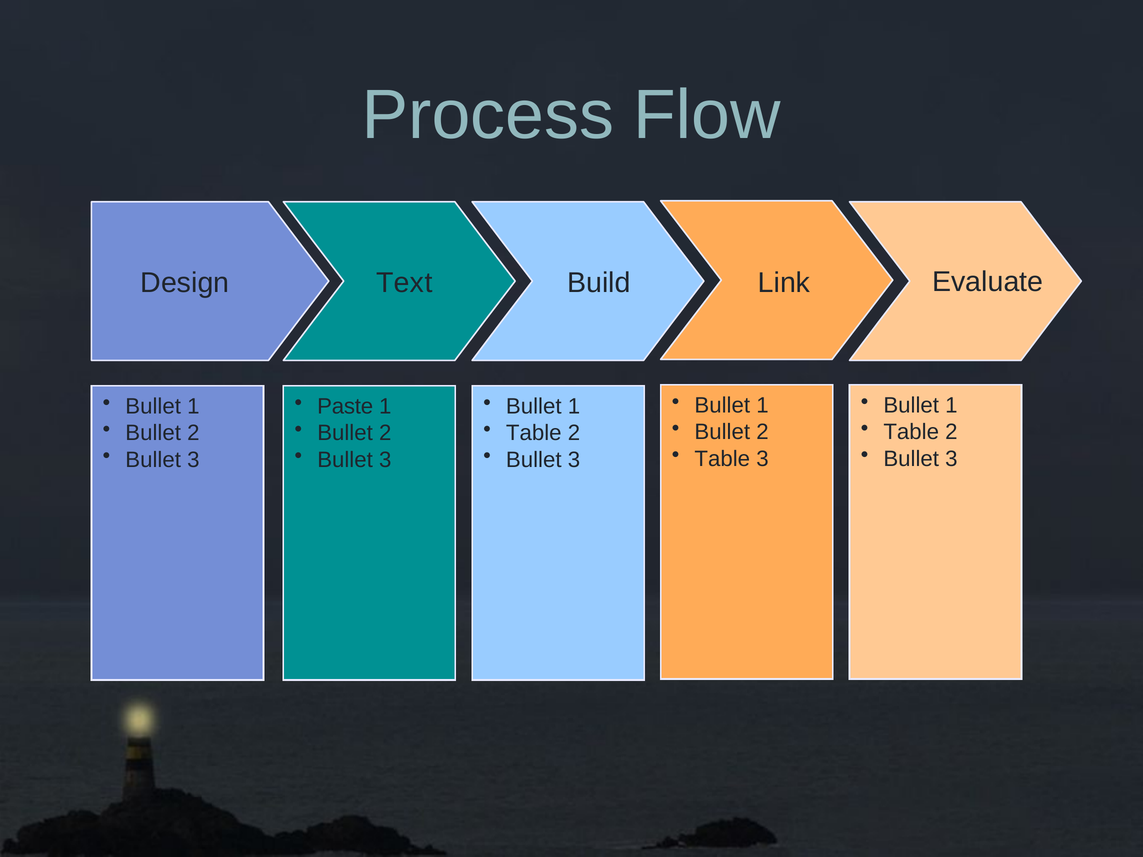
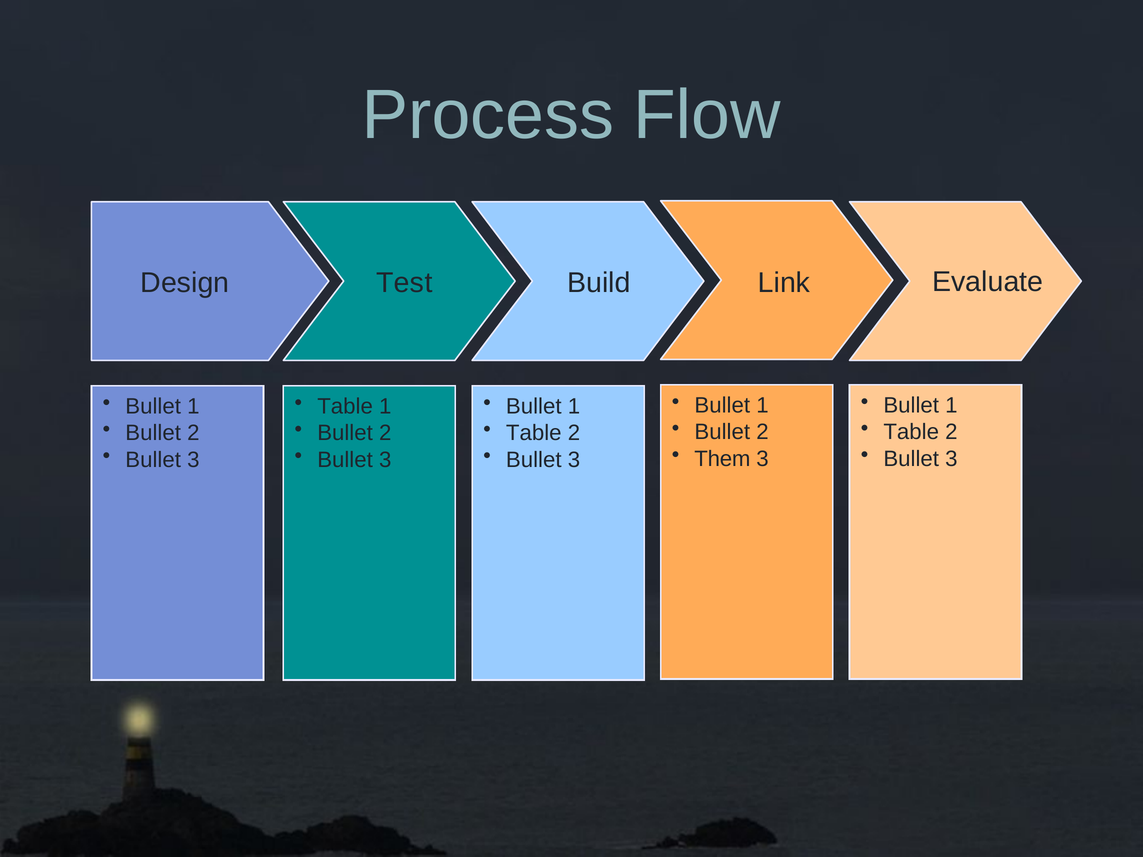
Text: Text -> Test
Paste at (345, 406): Paste -> Table
Table at (722, 459): Table -> Them
